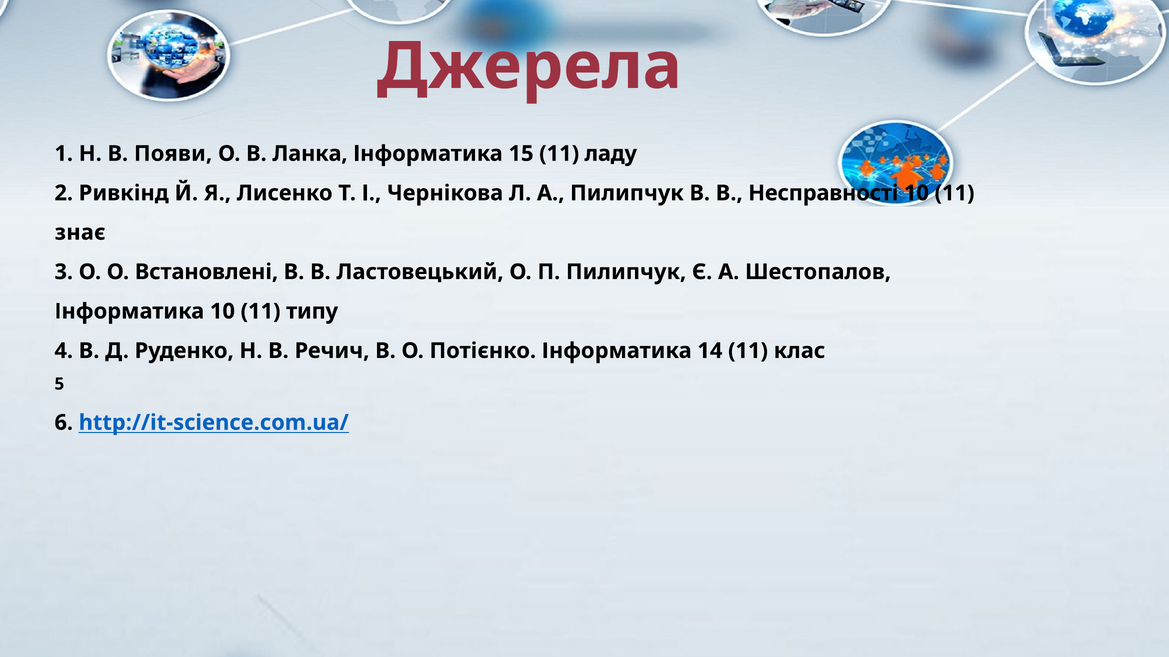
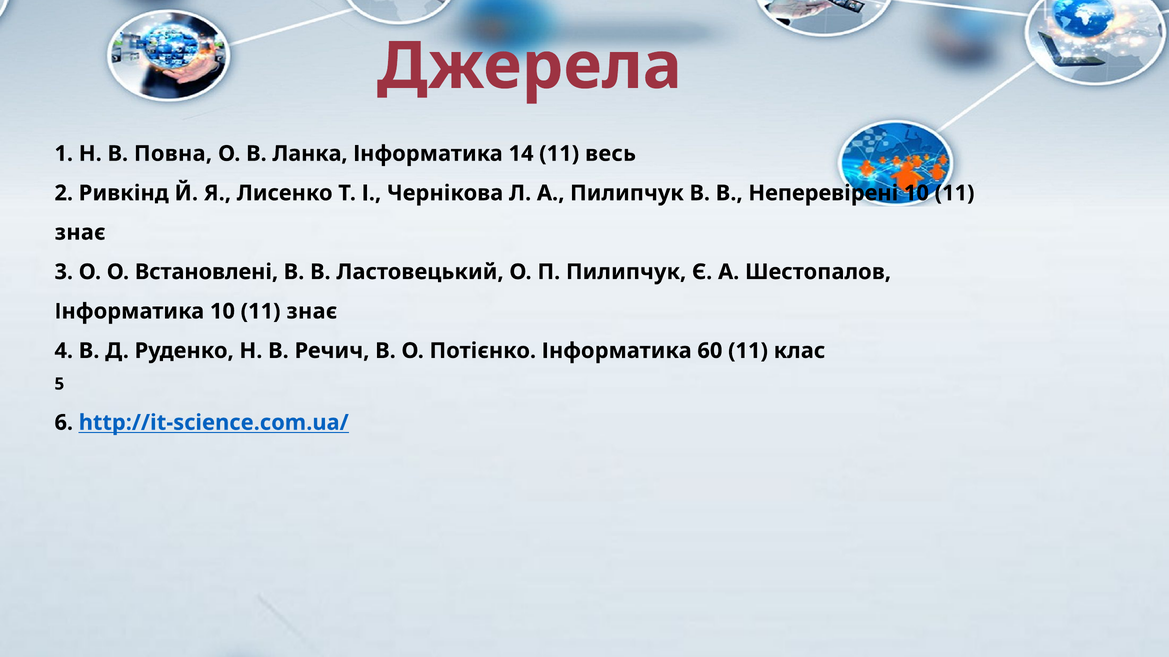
Появи: Появи -> Повна
15: 15 -> 14
ладу: ладу -> весь
Несправності: Несправності -> Неперевірені
Інформатика 10 11 типу: типу -> знає
14: 14 -> 60
